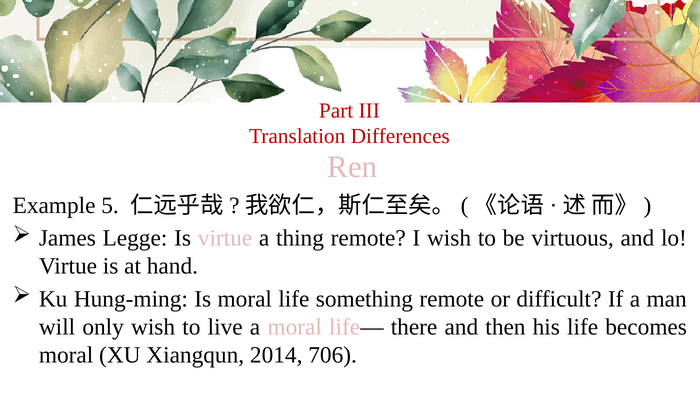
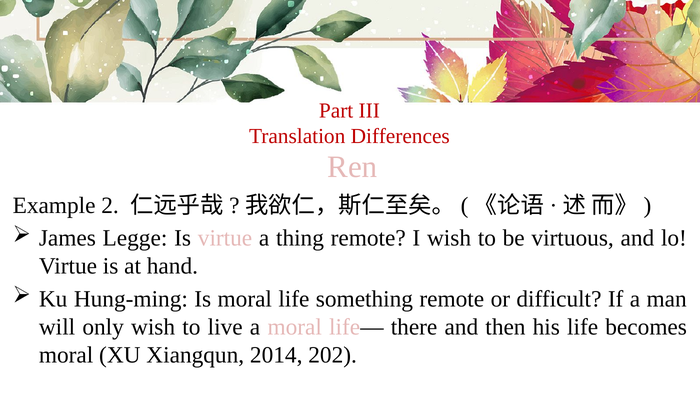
5: 5 -> 2
706: 706 -> 202
